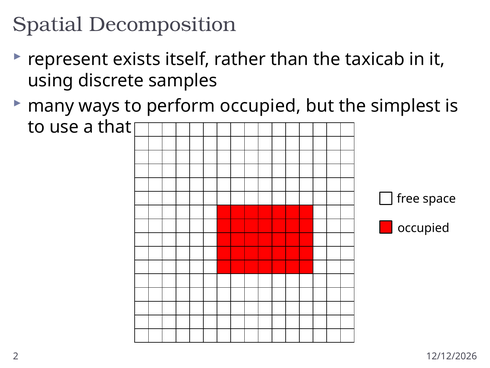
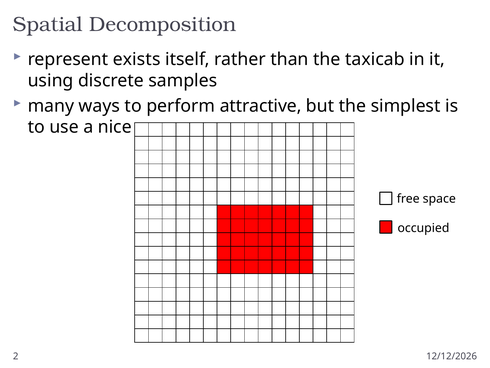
perform occupied: occupied -> attractive
that: that -> nice
